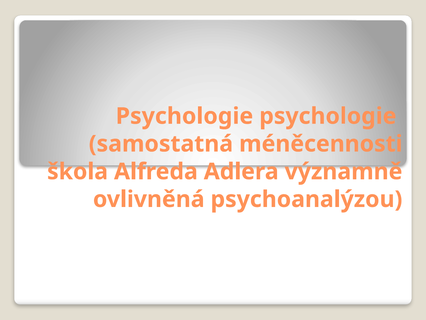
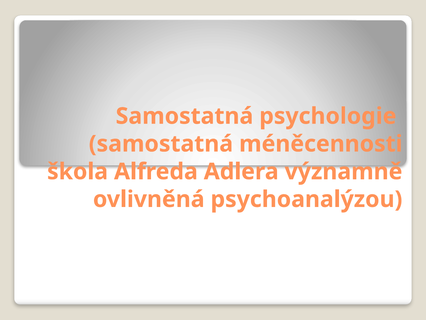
Psychologie at (184, 116): Psychologie -> Samostatná
